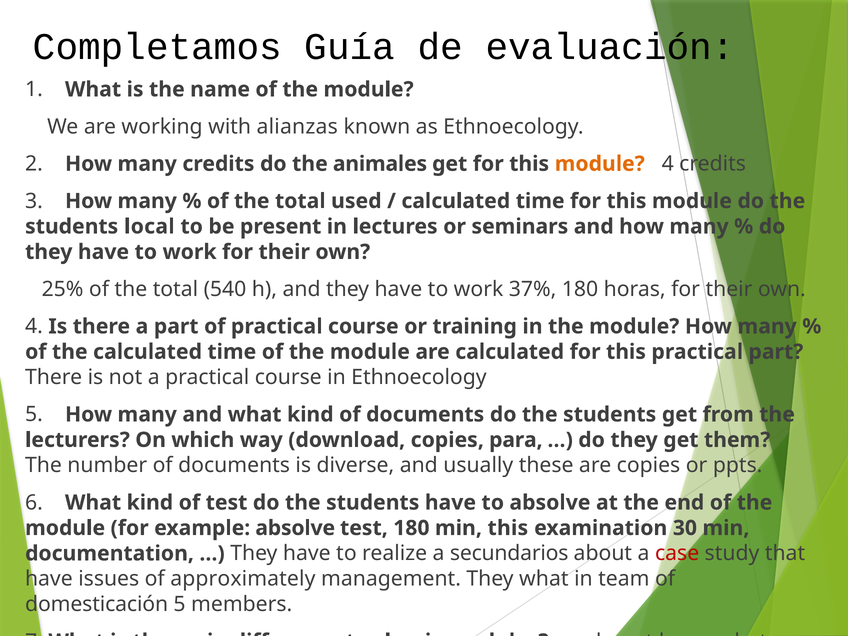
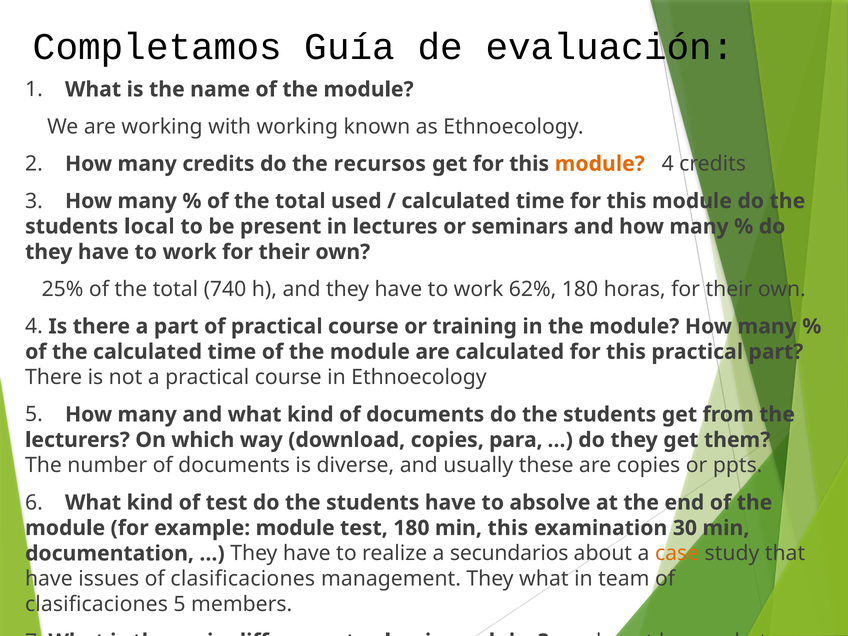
with alianzas: alianzas -> working
animales: animales -> recursos
540: 540 -> 740
37%: 37% -> 62%
example absolve: absolve -> module
case colour: red -> orange
issues of approximately: approximately -> clasificaciones
domesticación at (97, 604): domesticación -> clasificaciones
